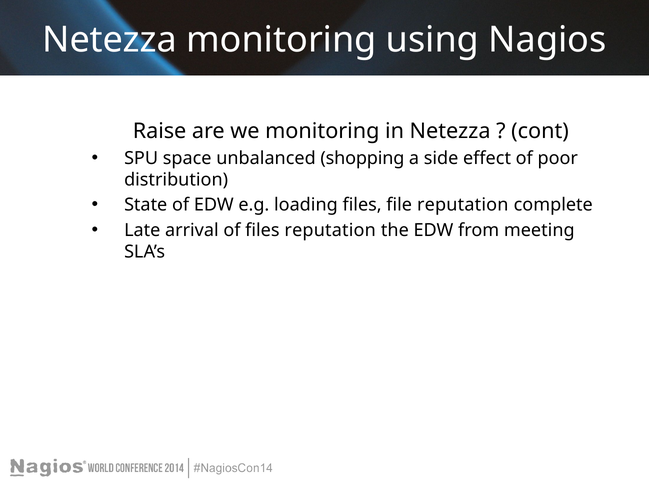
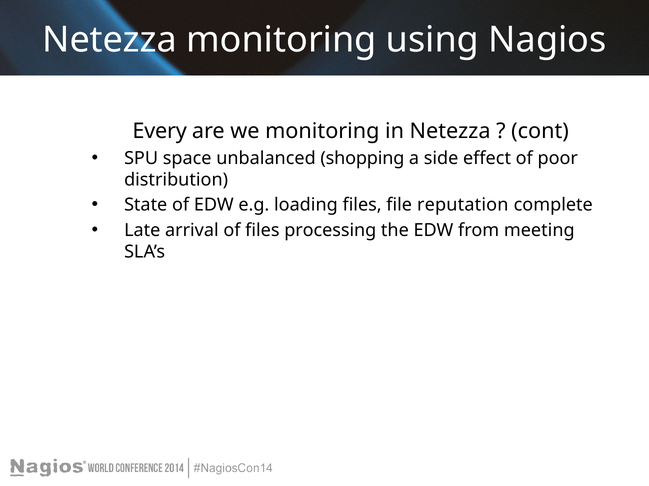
Raise: Raise -> Every
files reputation: reputation -> processing
